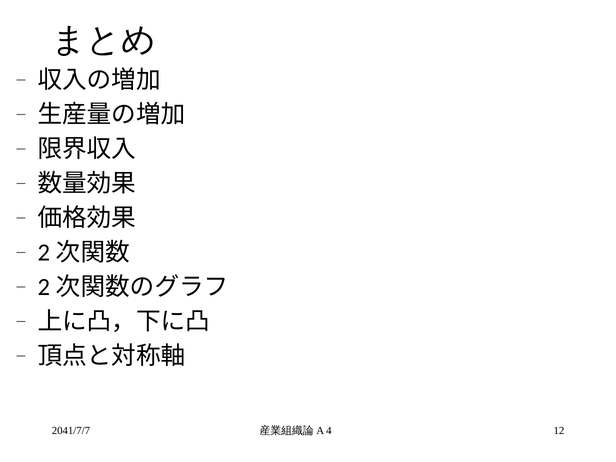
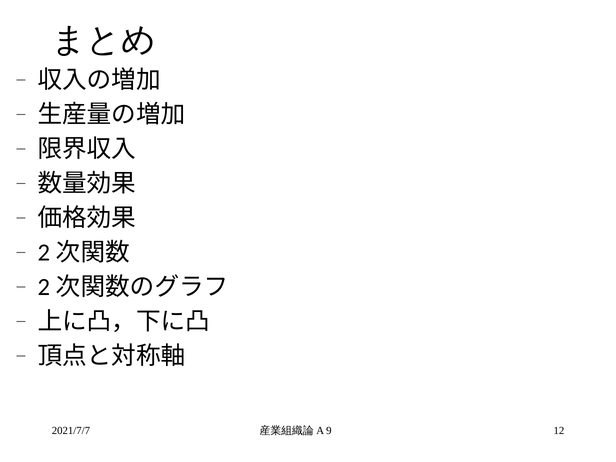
2041/7/7: 2041/7/7 -> 2021/7/7
4: 4 -> 9
